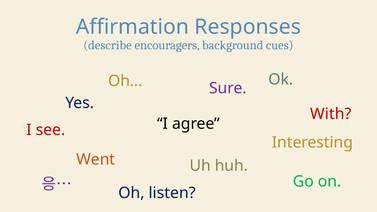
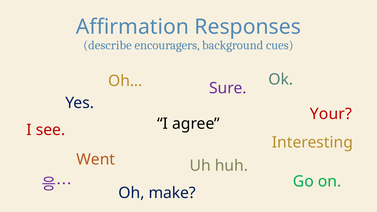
With: With -> Your
listen: listen -> make
